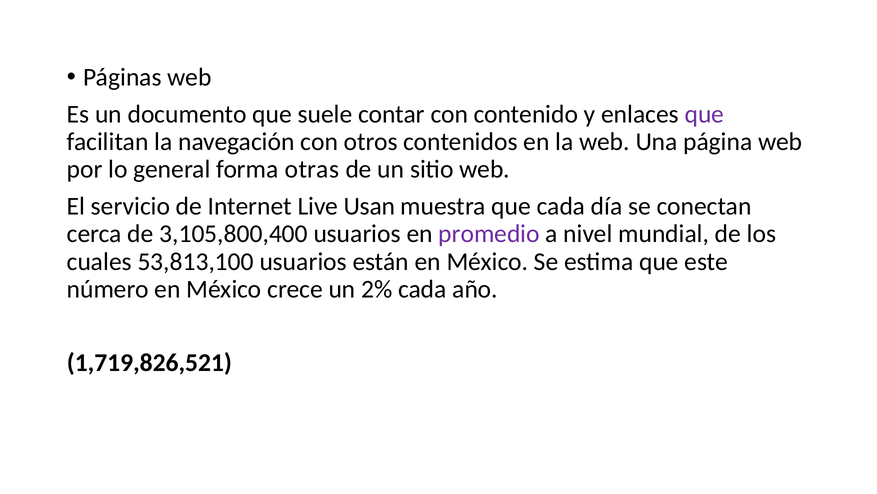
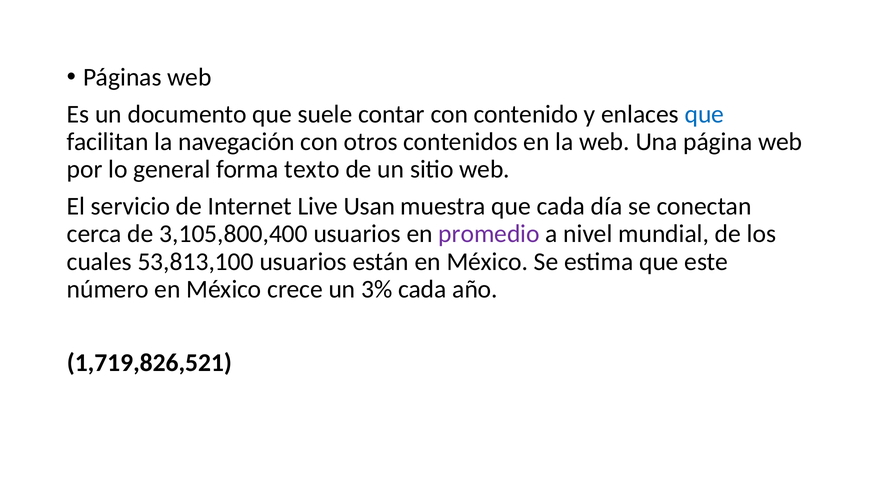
que at (704, 114) colour: purple -> blue
otras: otras -> texto
2%: 2% -> 3%
